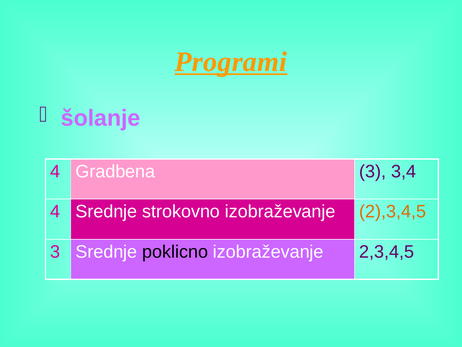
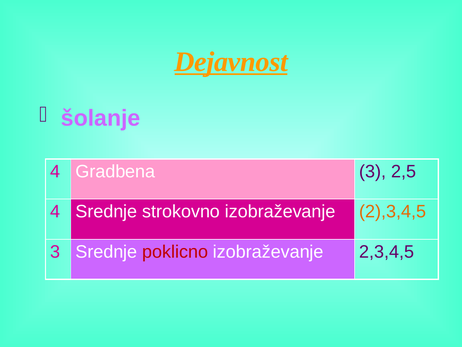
Programi: Programi -> Dejavnost
3,4: 3,4 -> 2,5
poklicno colour: black -> red
